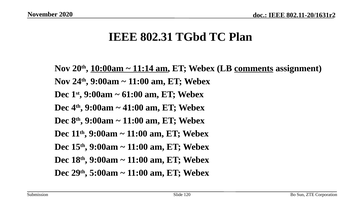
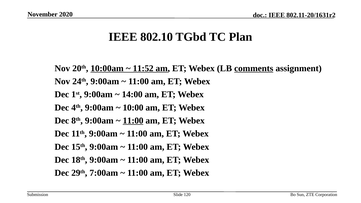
802.31: 802.31 -> 802.10
11:14: 11:14 -> 11:52
61:00: 61:00 -> 14:00
41:00: 41:00 -> 10:00
11:00 at (133, 121) underline: none -> present
5:00am: 5:00am -> 7:00am
